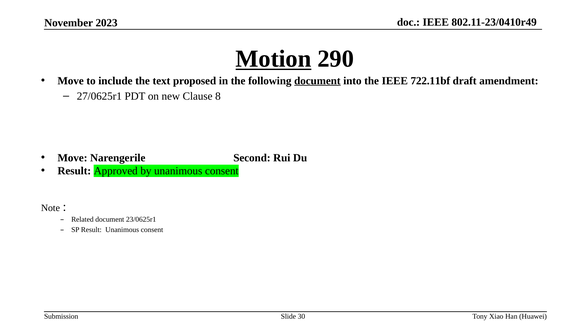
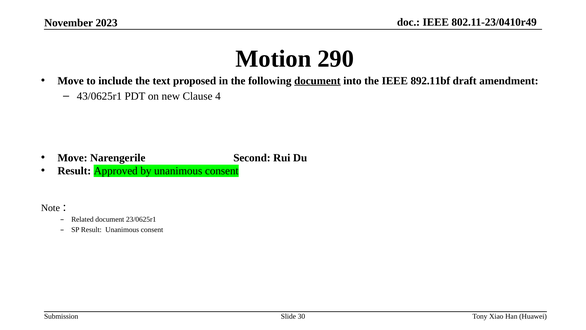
Motion underline: present -> none
722.11bf: 722.11bf -> 892.11bf
27/0625r1: 27/0625r1 -> 43/0625r1
8: 8 -> 4
